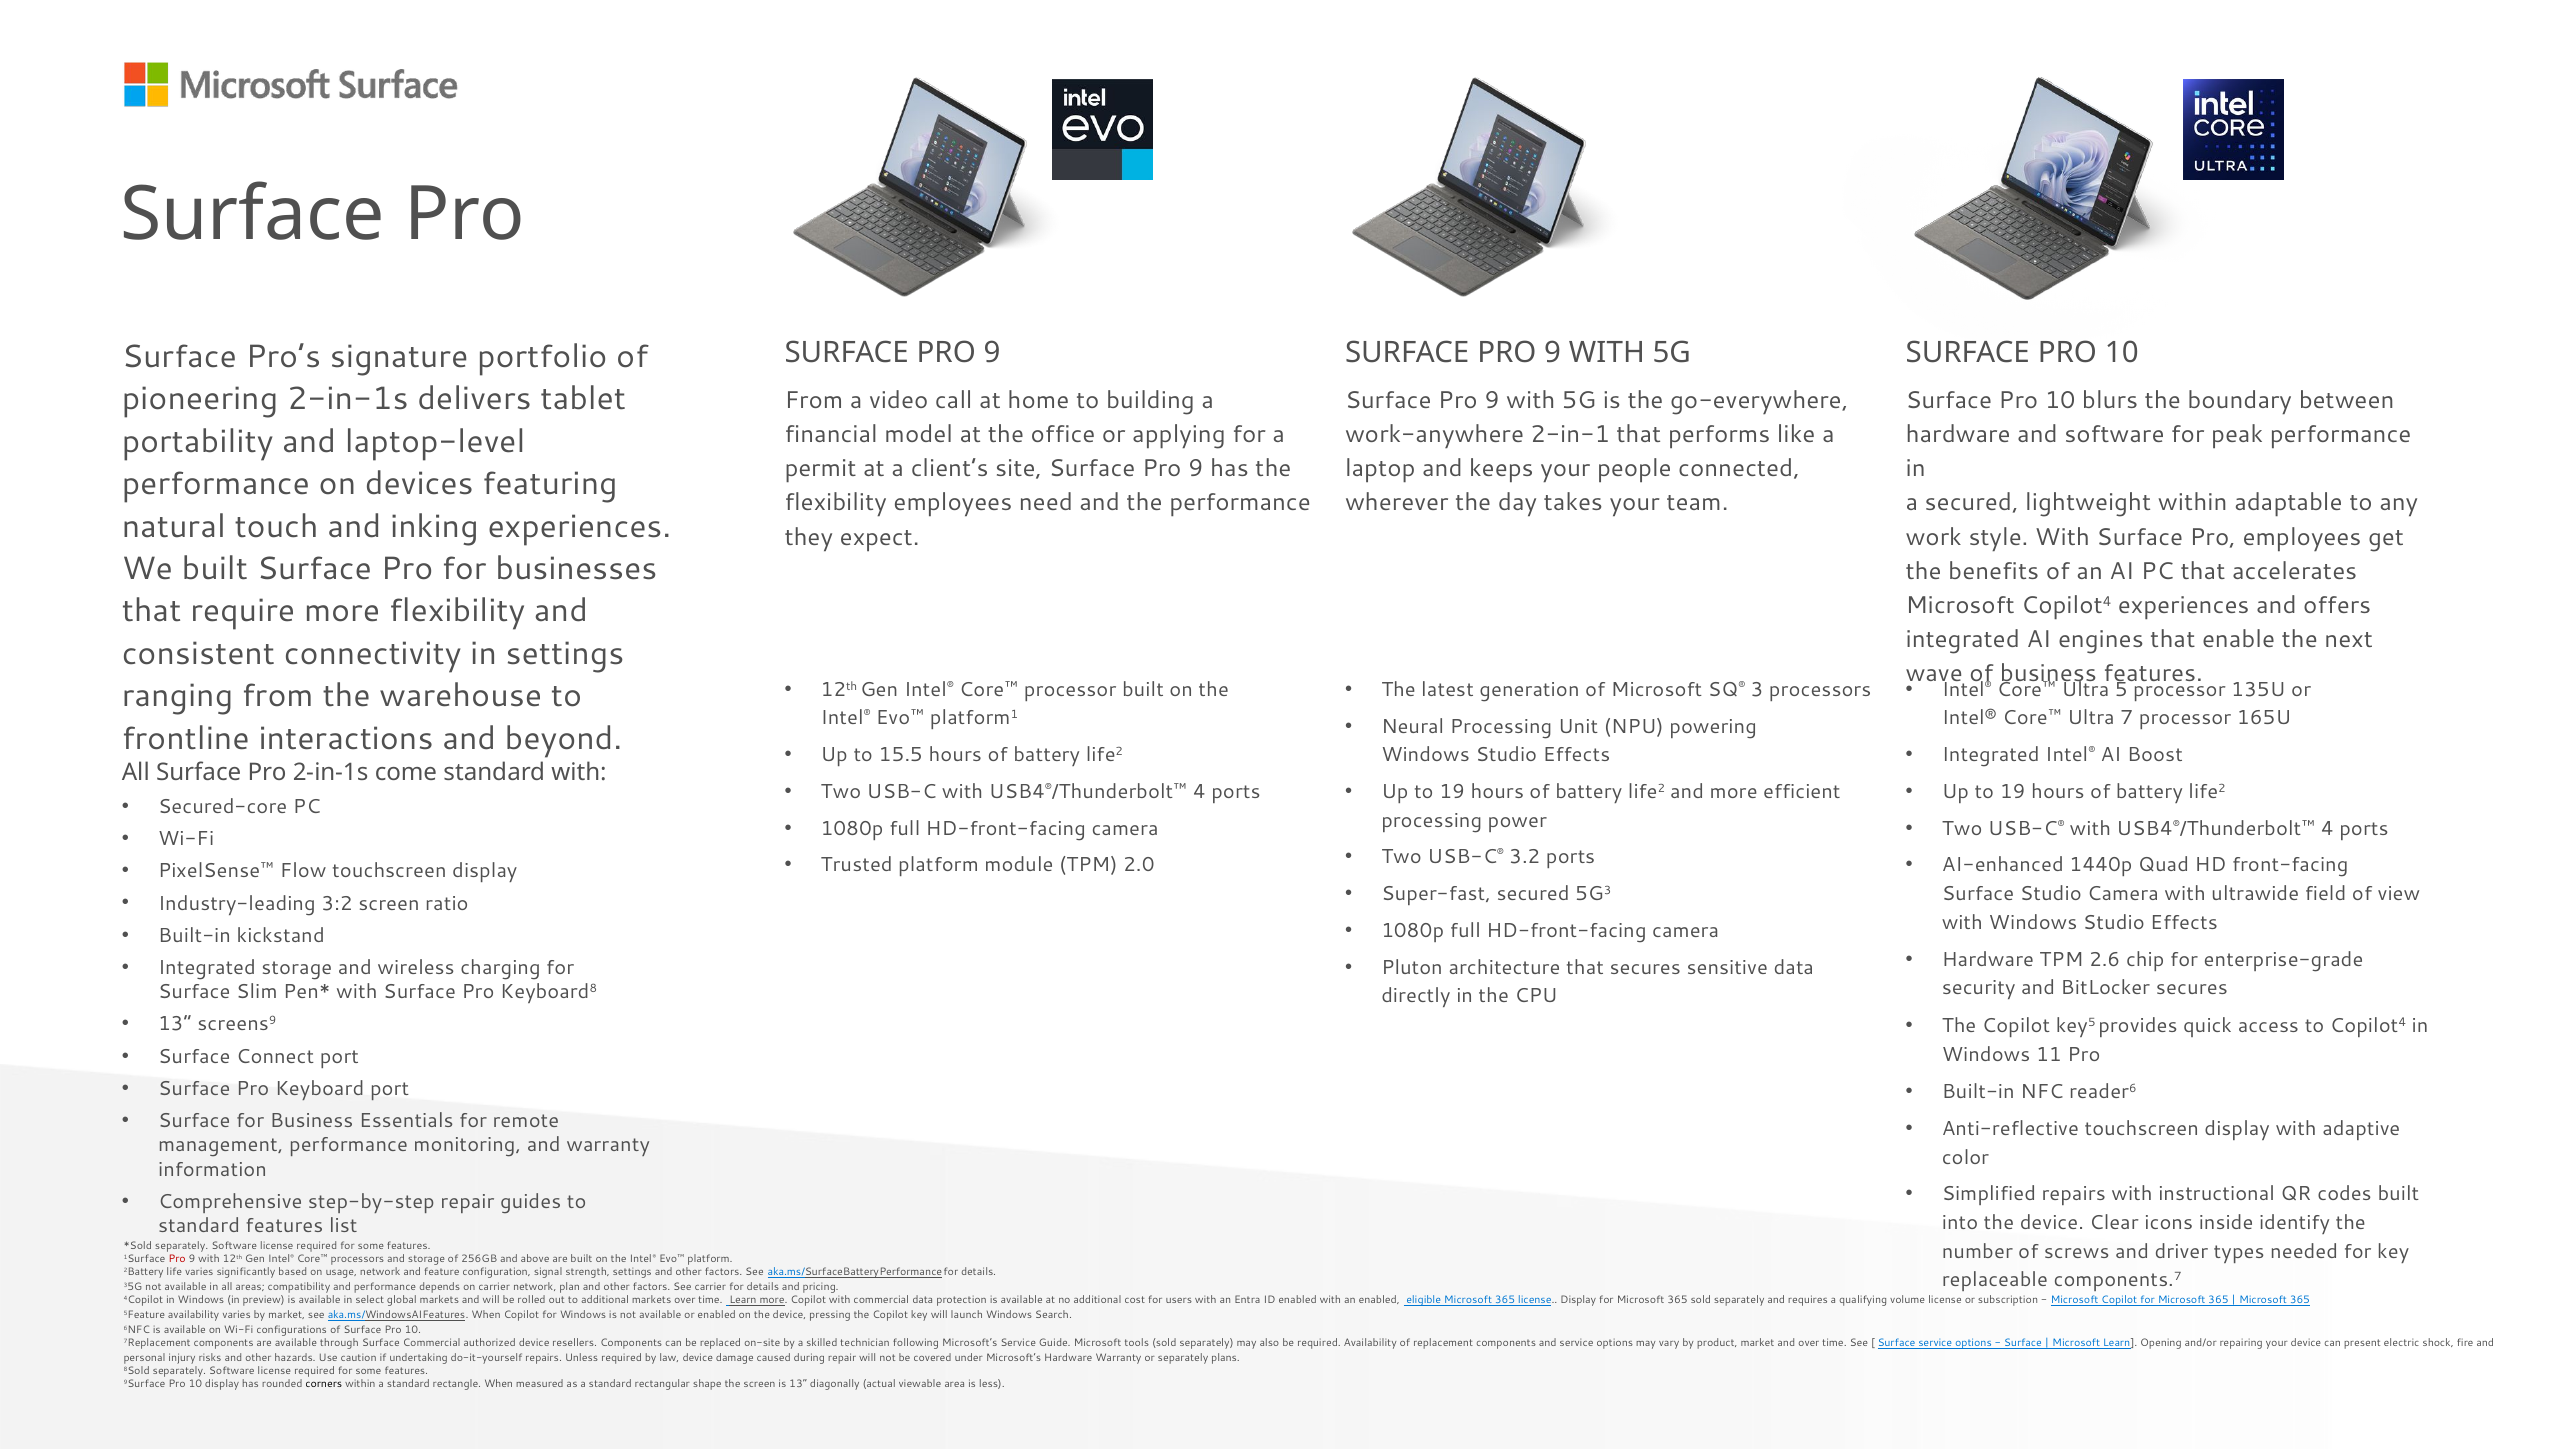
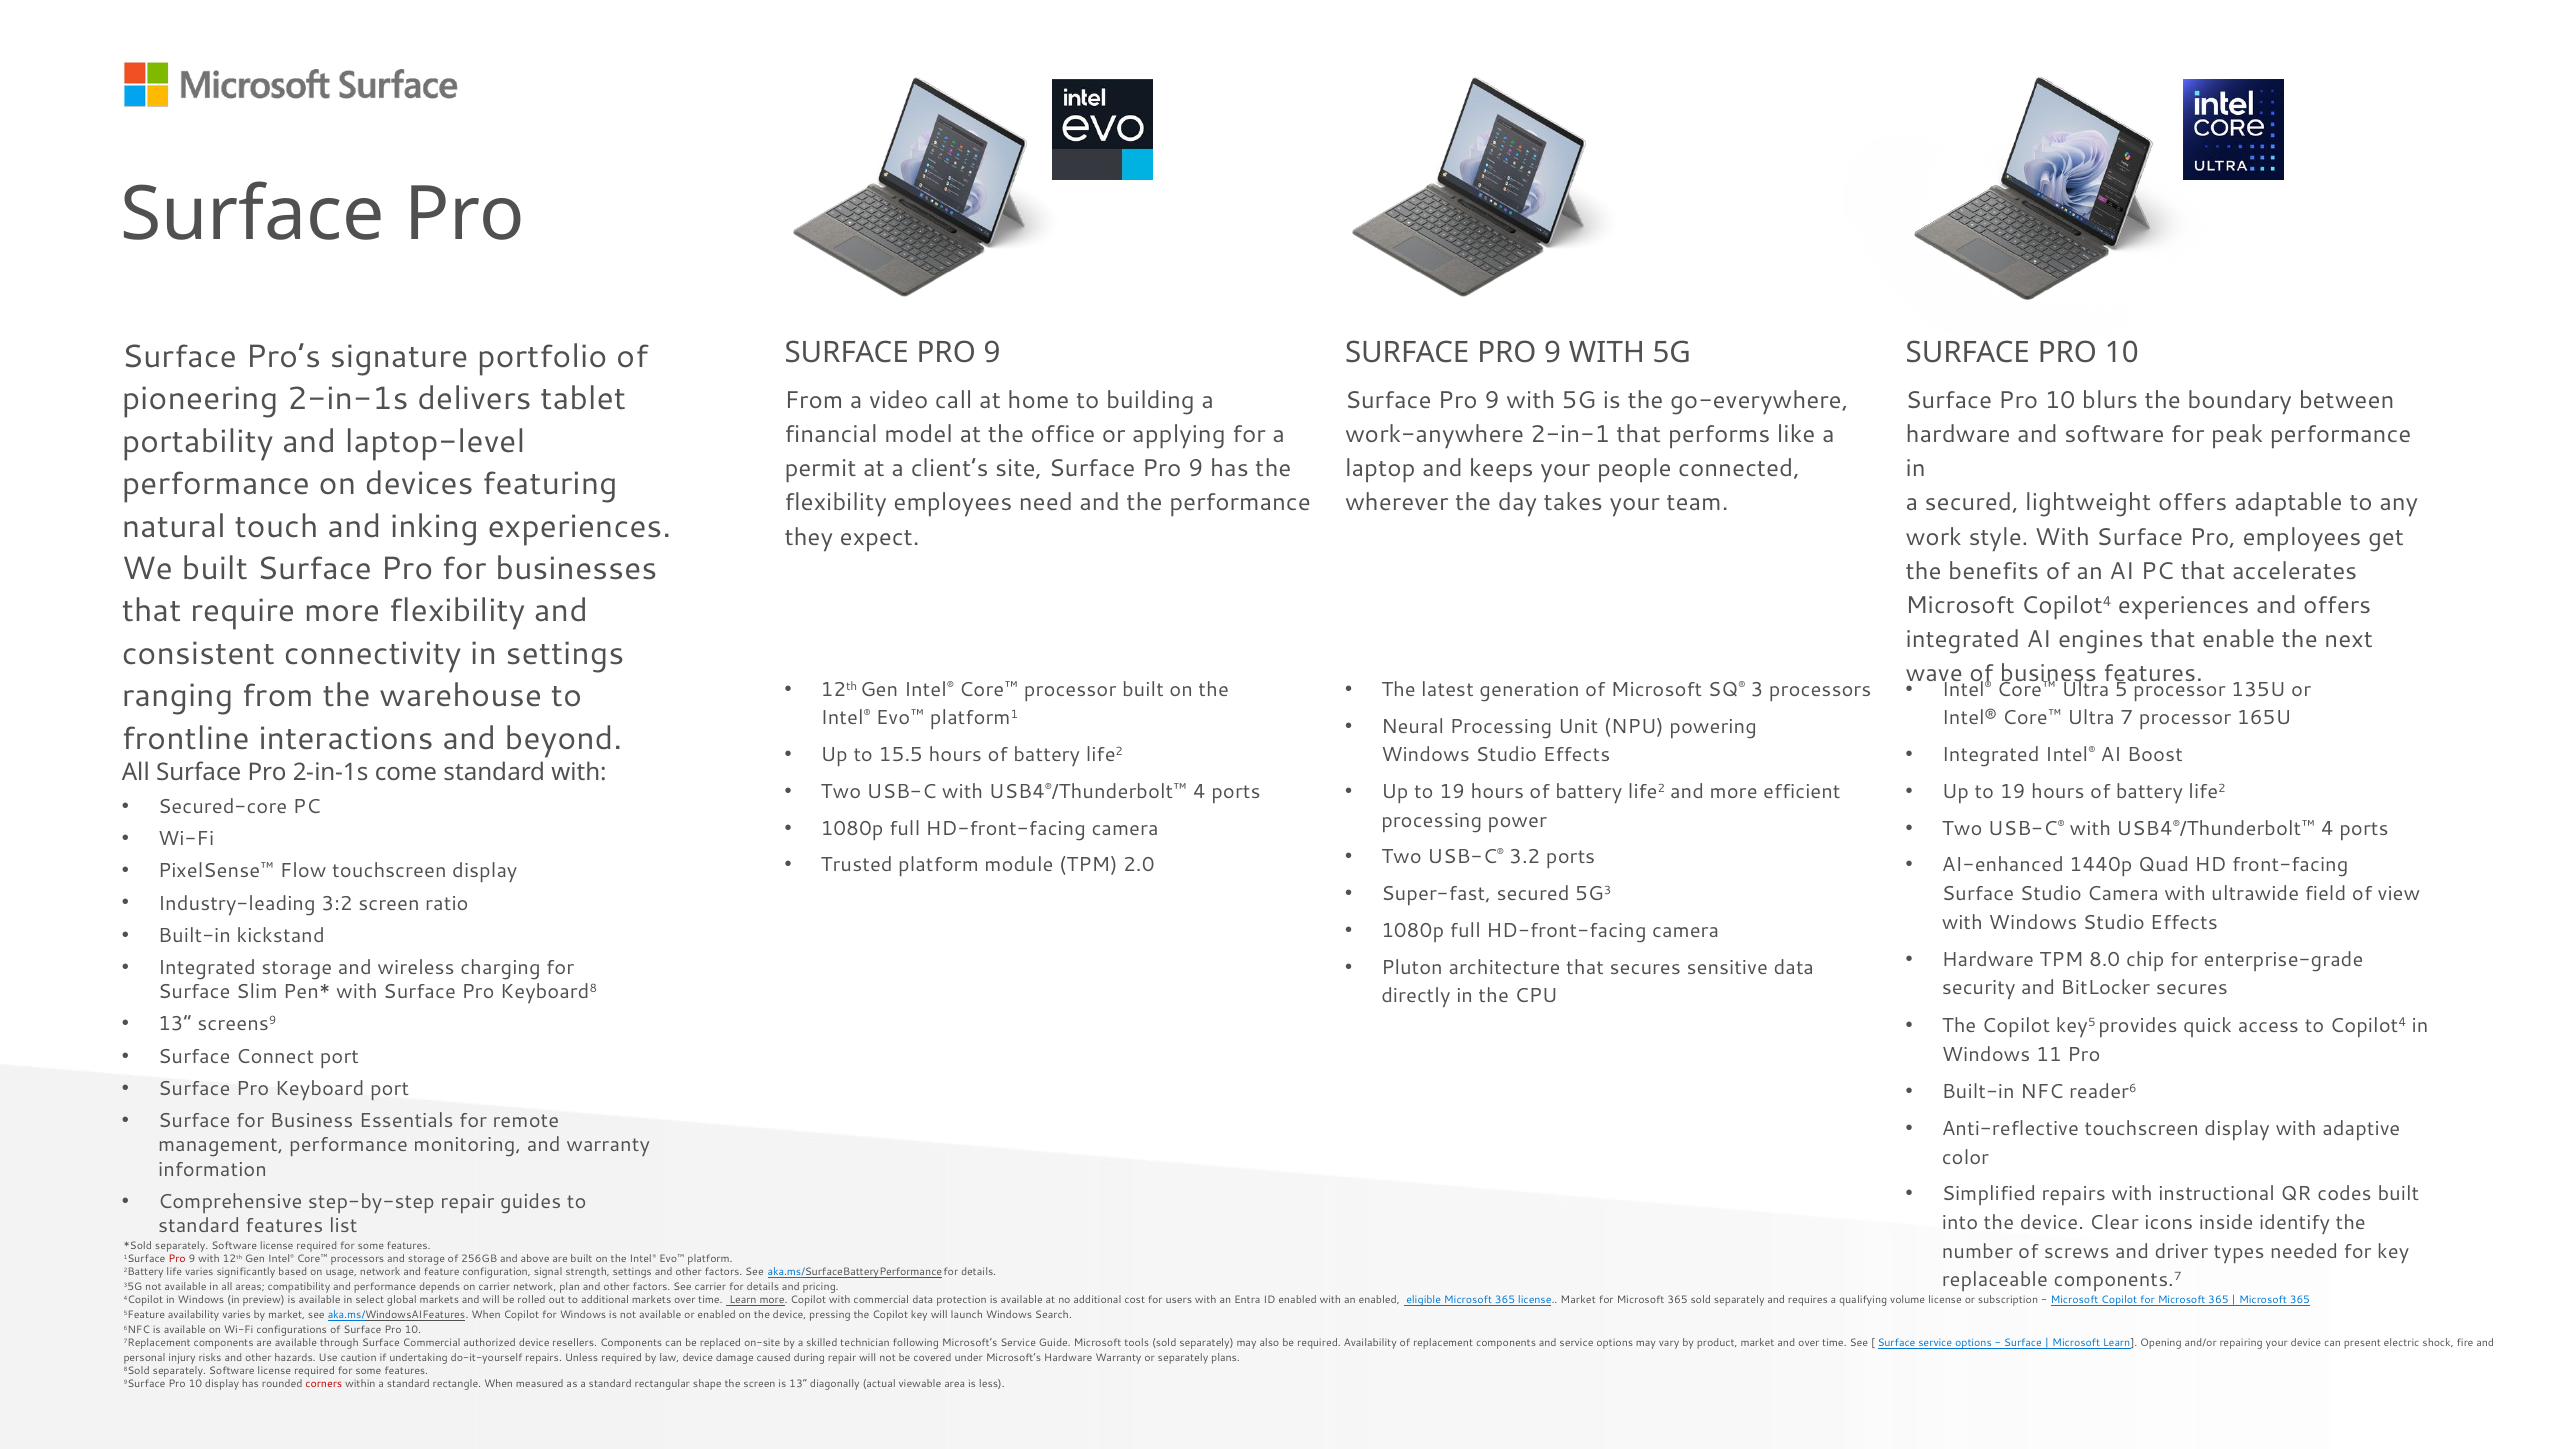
lightweight within: within -> offers
2.6: 2.6 -> 8.0
license Display: Display -> Market
corners colour: black -> red
